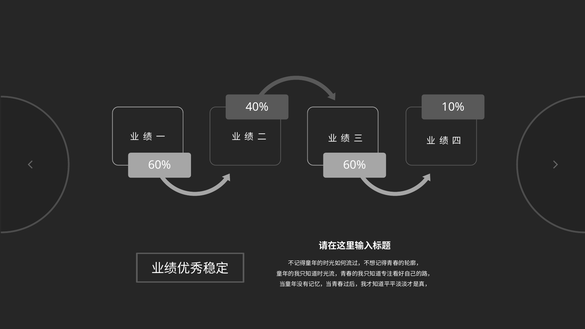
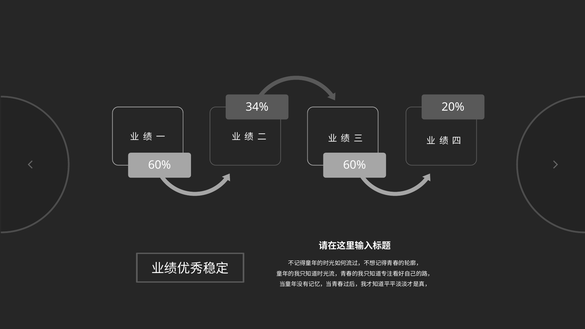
40%: 40% -> 34%
10%: 10% -> 20%
